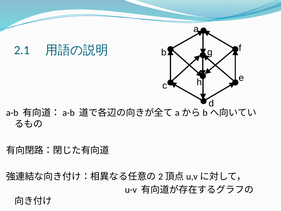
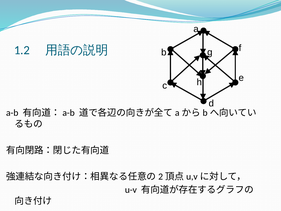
2.1: 2.1 -> 1.2
